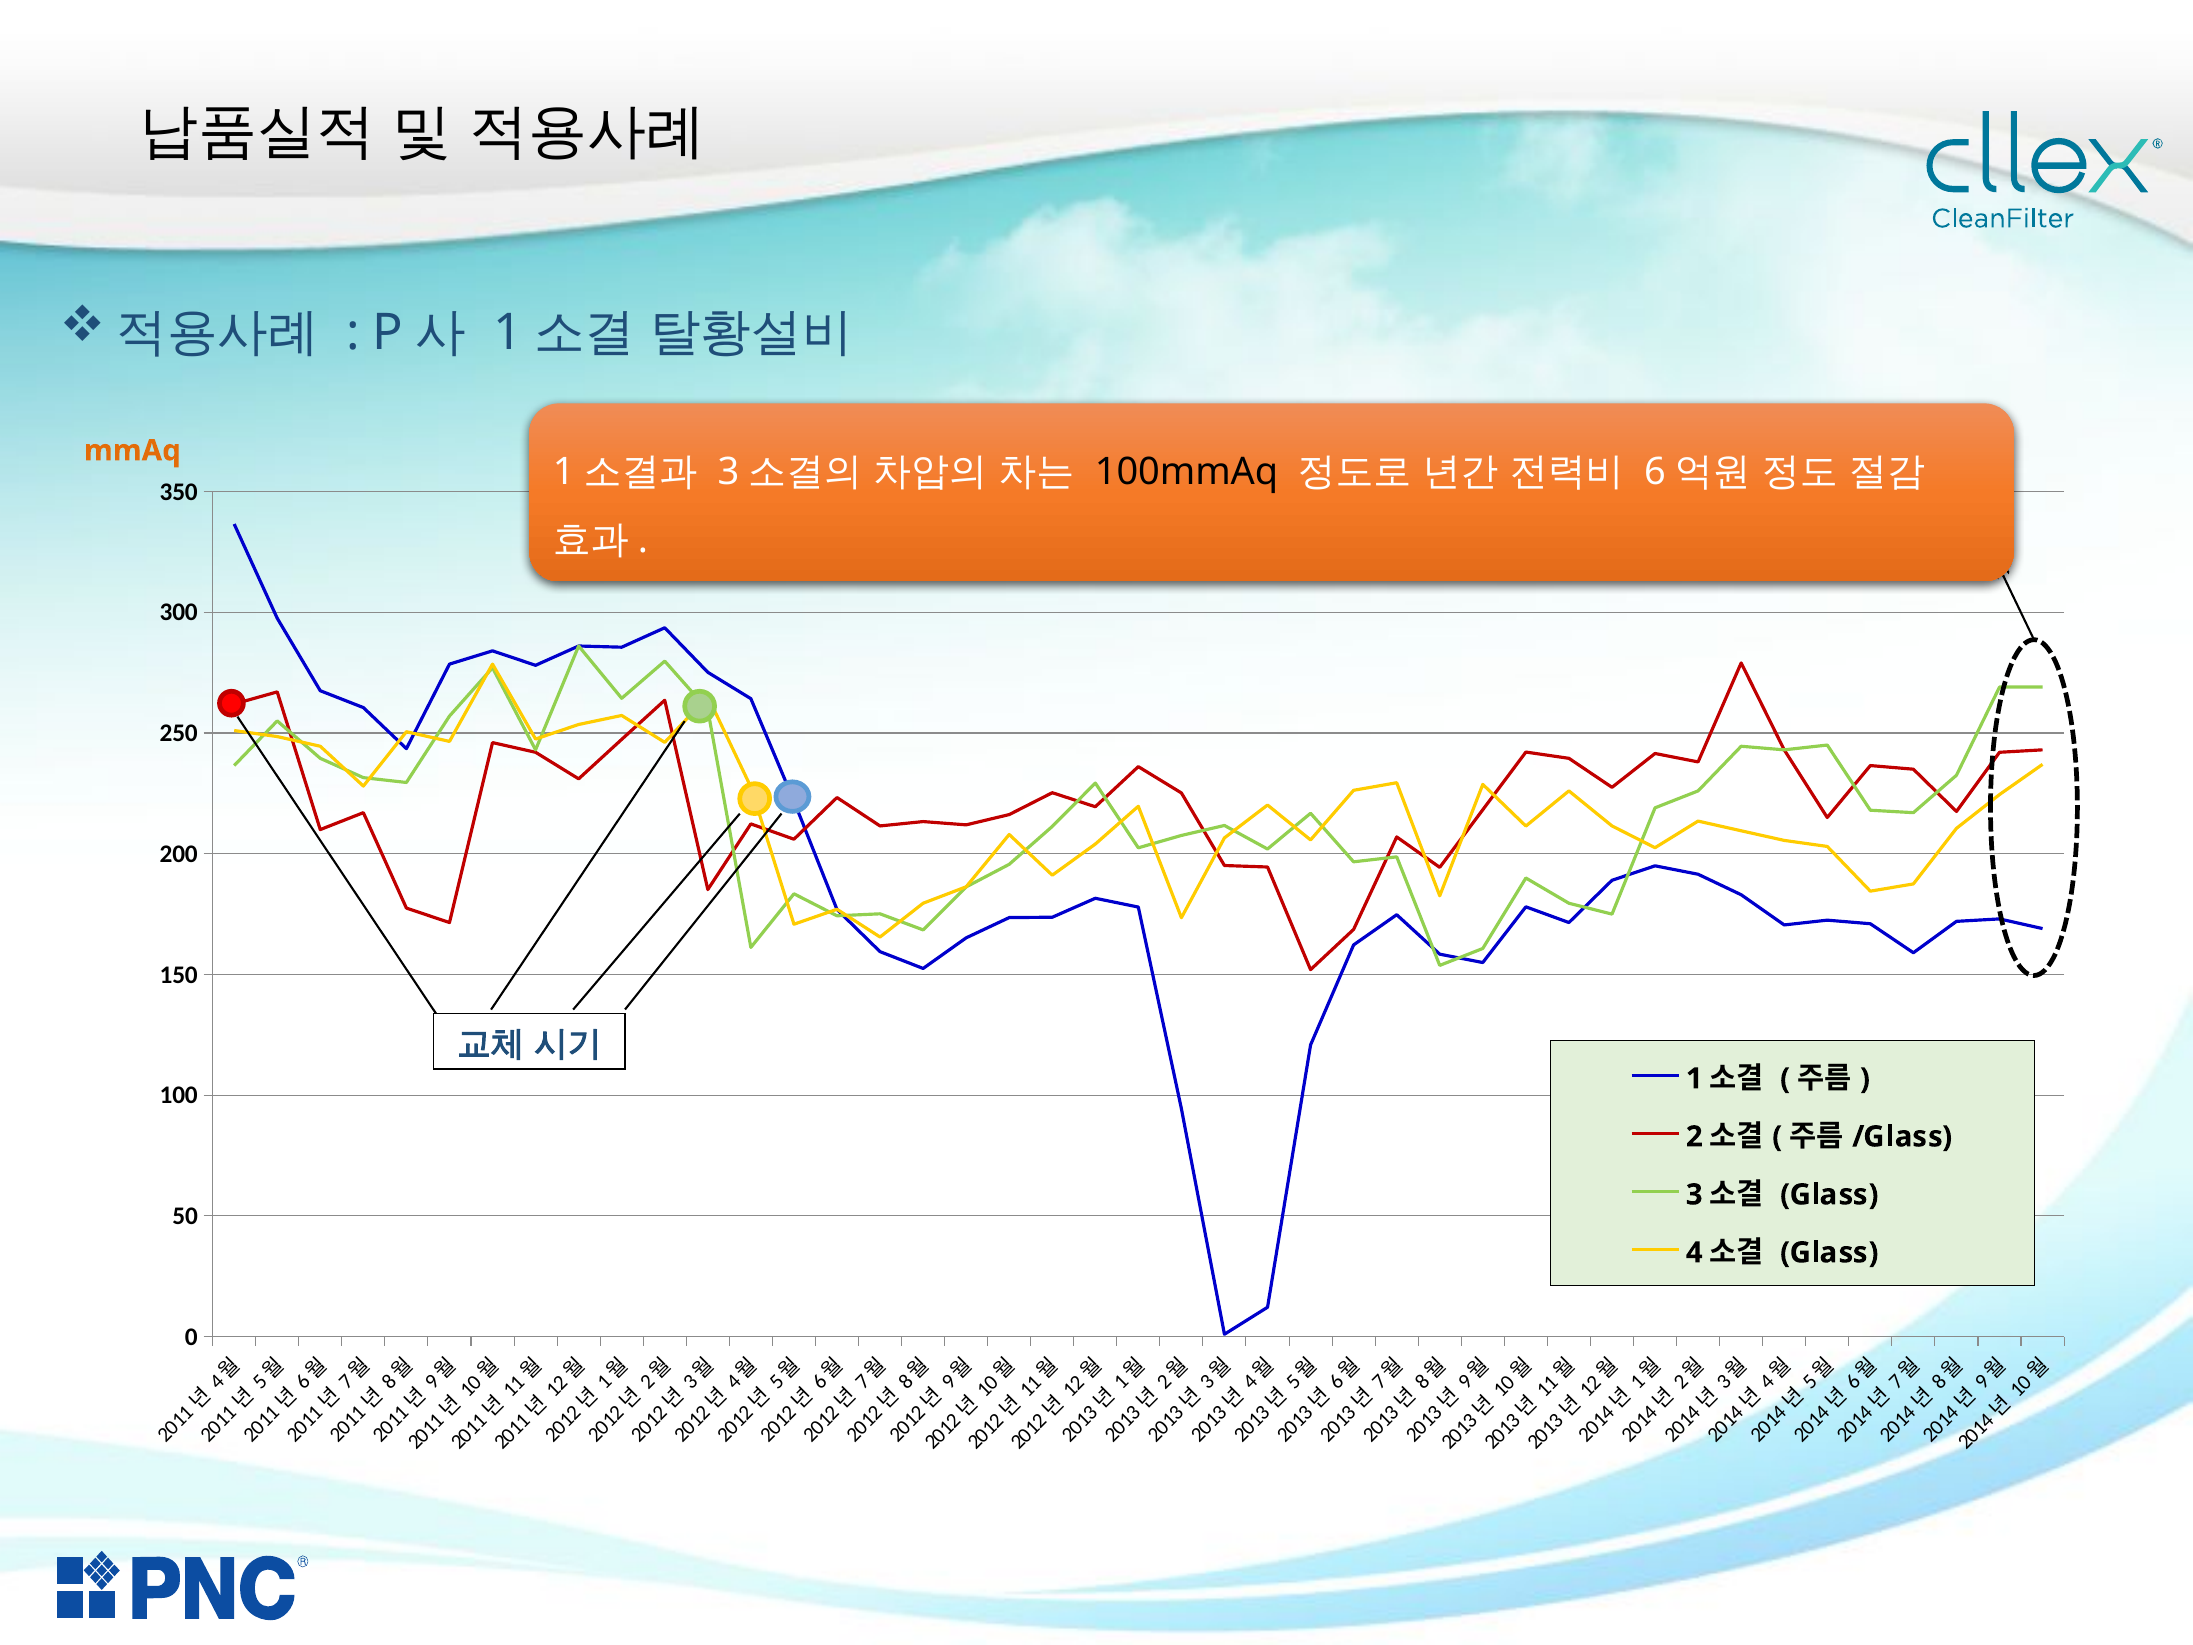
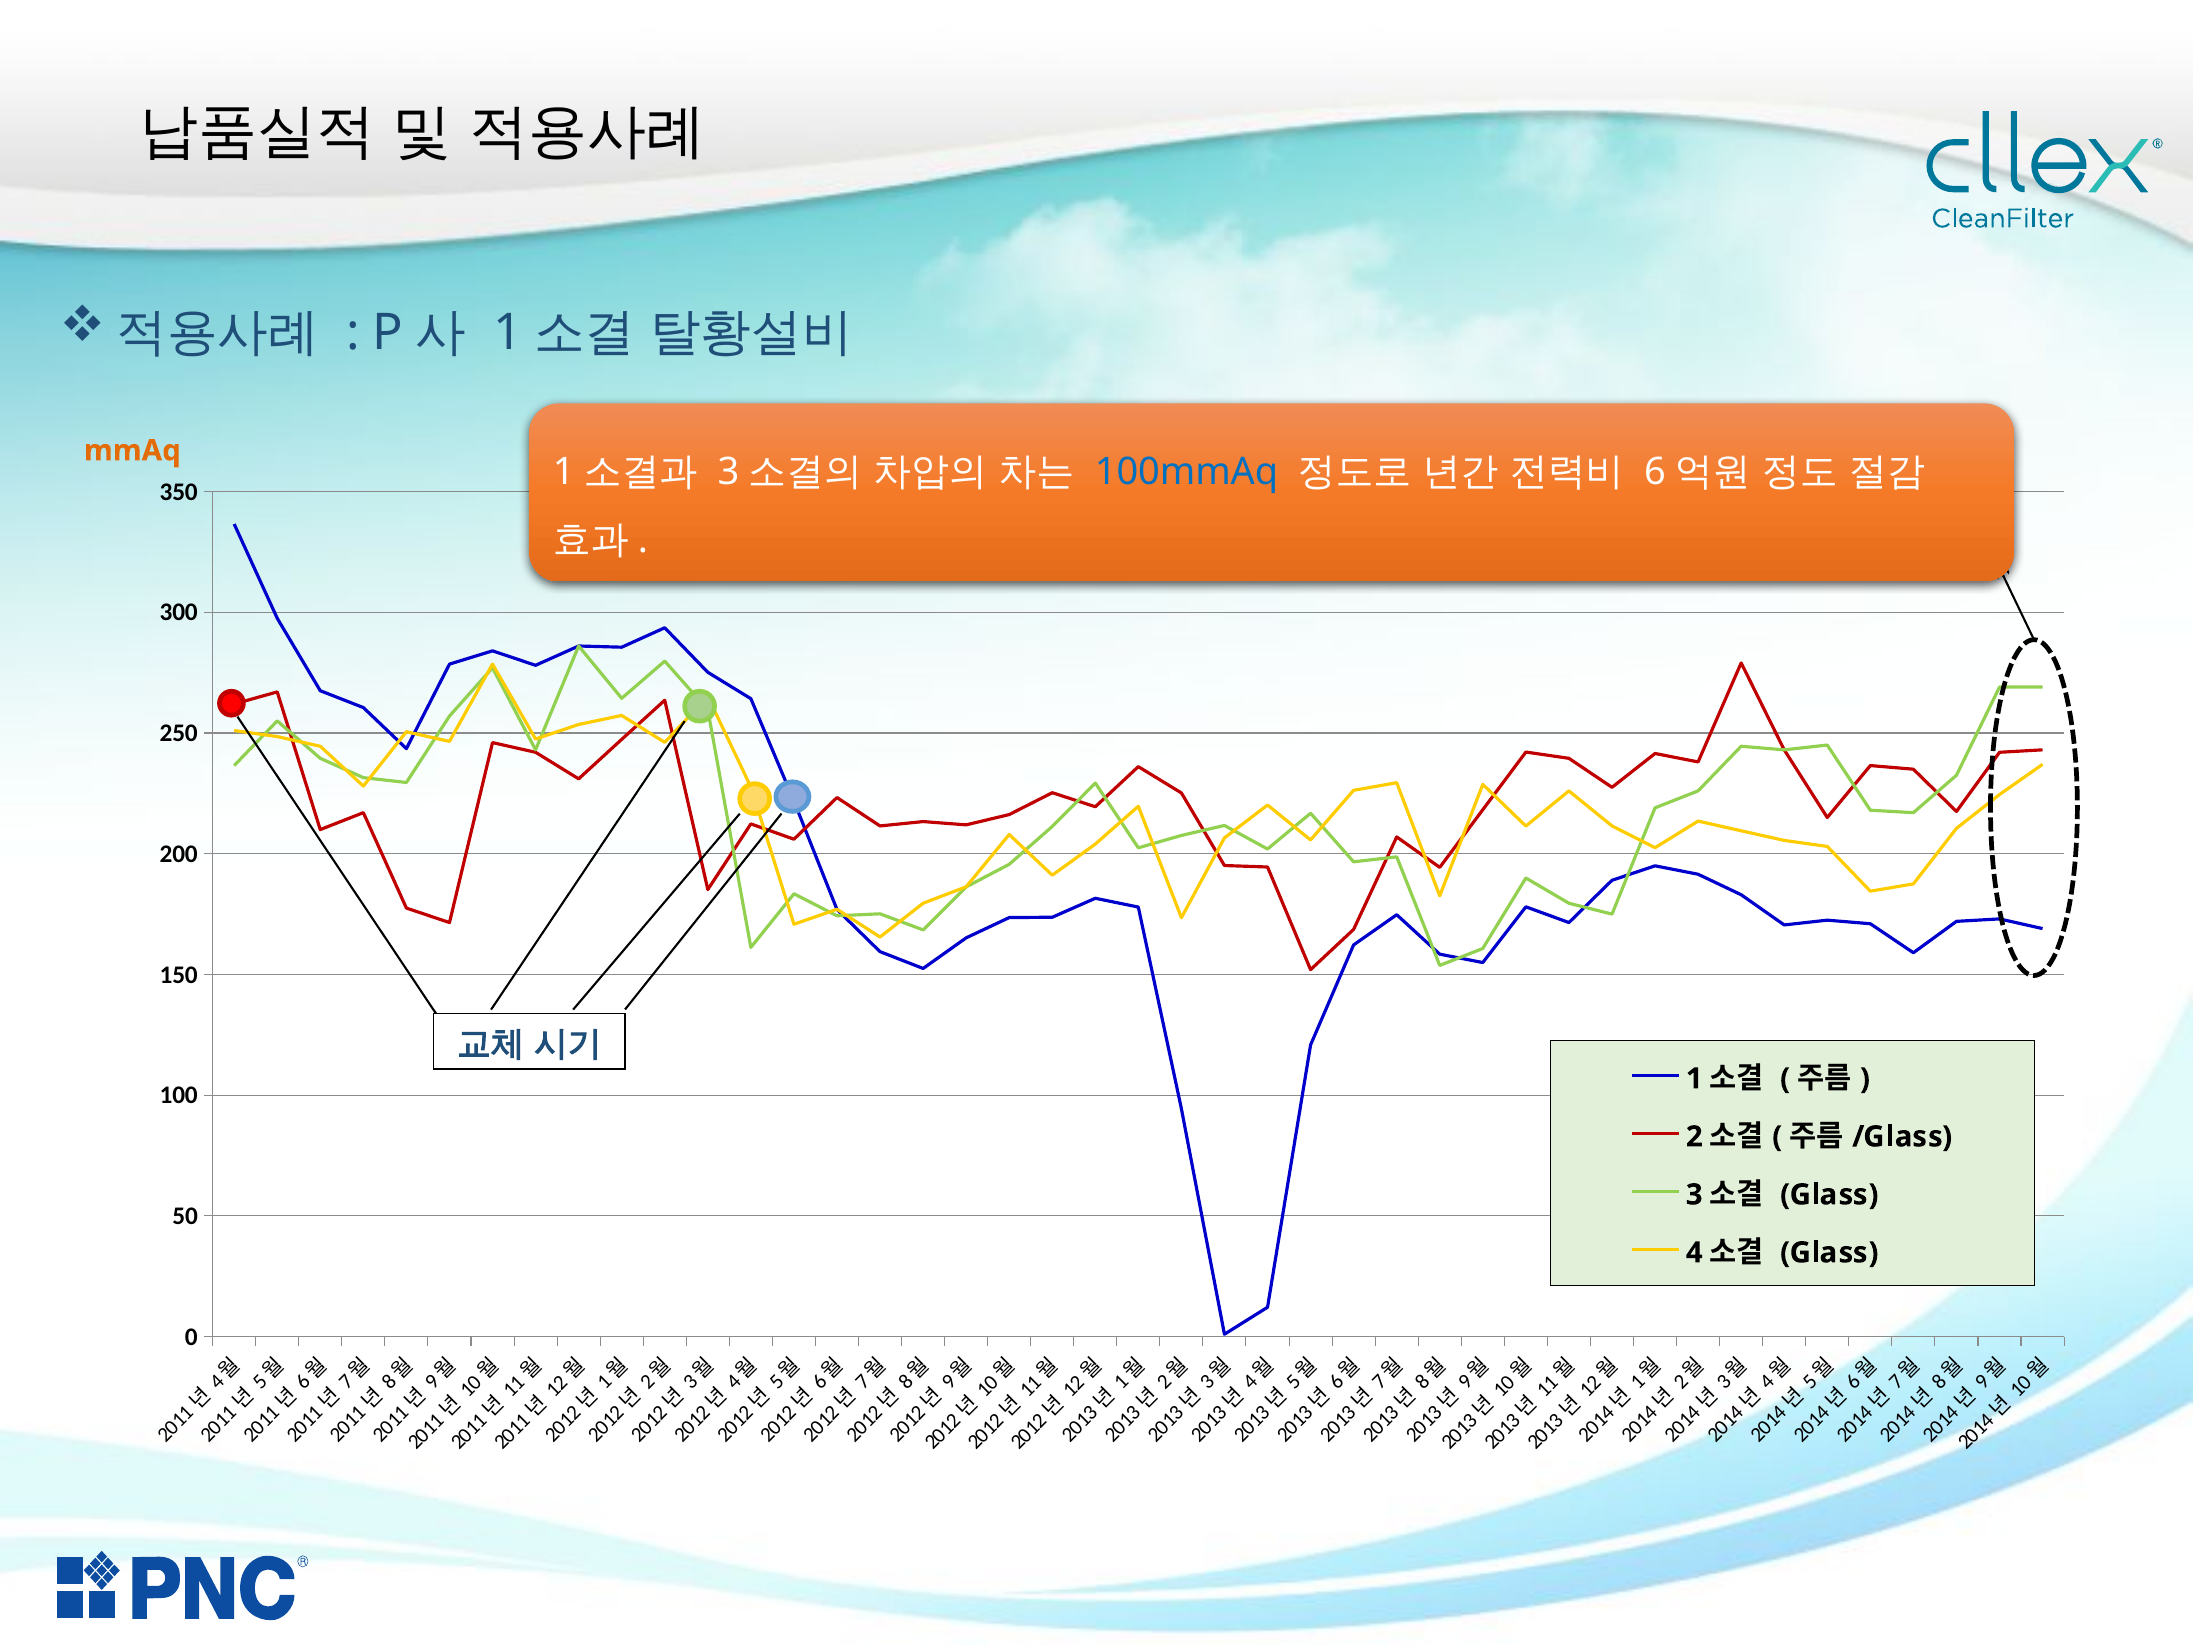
100mmAq colour: black -> blue
